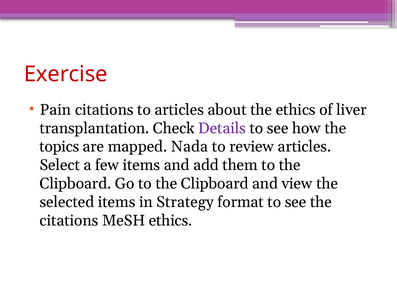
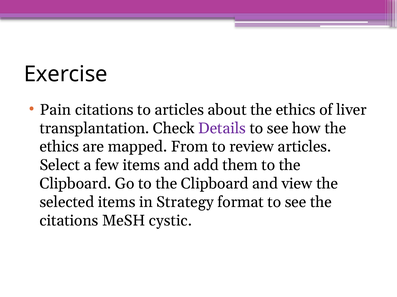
Exercise colour: red -> black
topics at (59, 147): topics -> ethics
Nada: Nada -> From
MeSH ethics: ethics -> cystic
